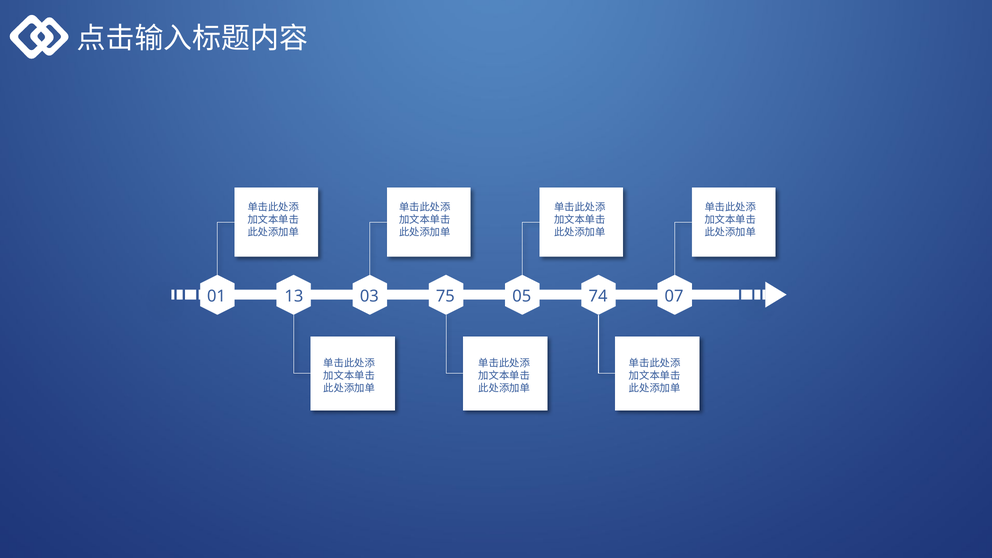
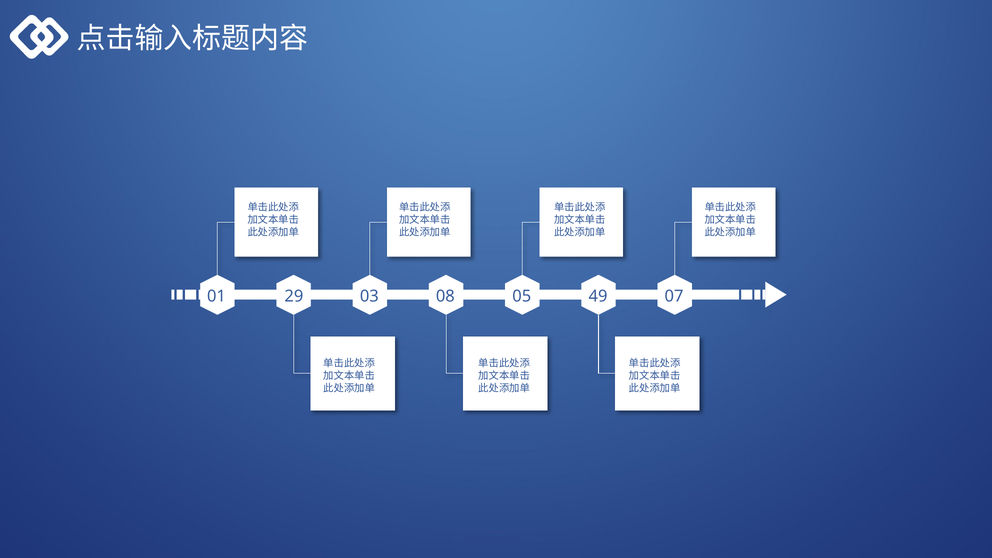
13: 13 -> 29
75: 75 -> 08
74: 74 -> 49
